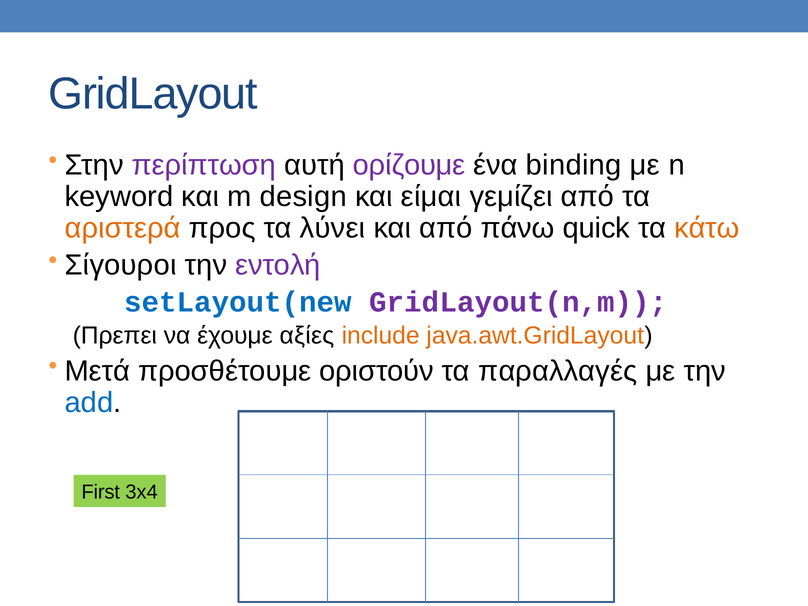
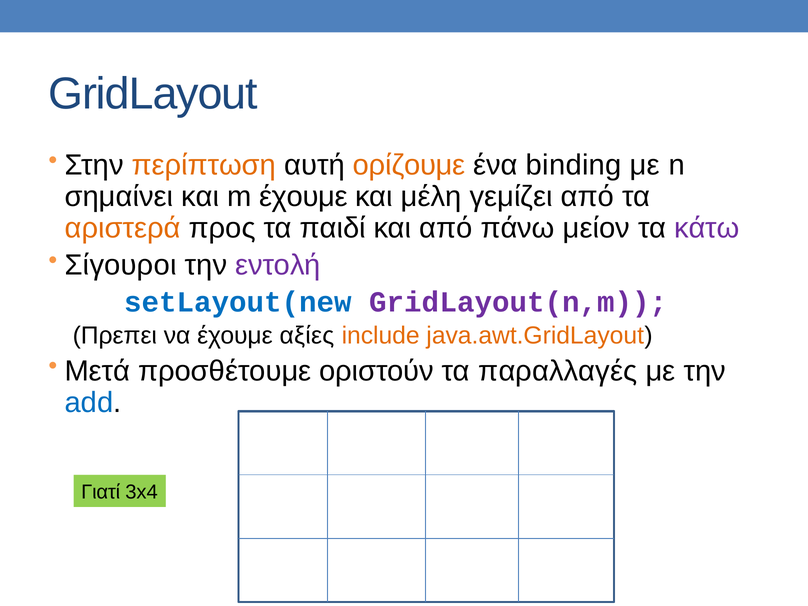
περίπτωση colour: purple -> orange
ορίζουμε colour: purple -> orange
keyword: keyword -> σημαίνει
m design: design -> έχουμε
είμαι: είμαι -> μέλη
λύνει: λύνει -> παιδί
quick: quick -> μείον
κάτω colour: orange -> purple
First: First -> Γιατί
